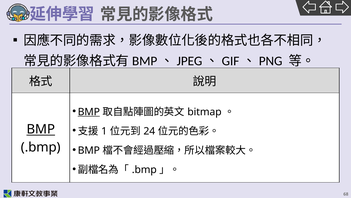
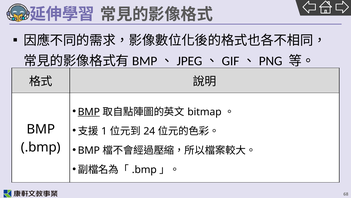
BMP at (41, 129) underline: present -> none
